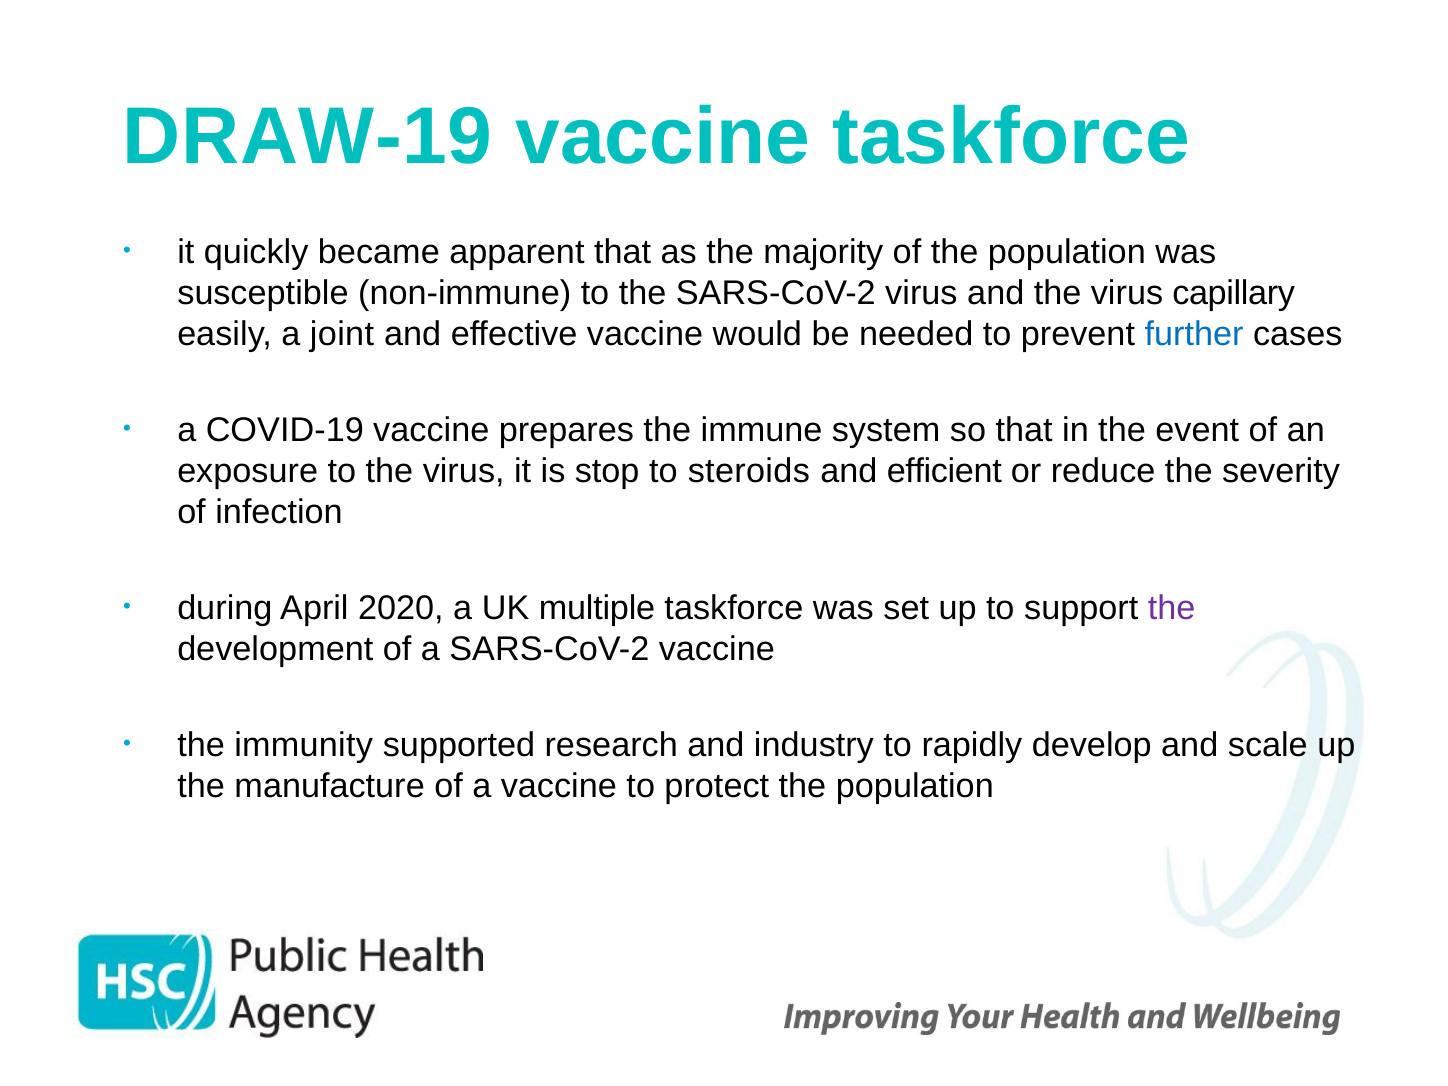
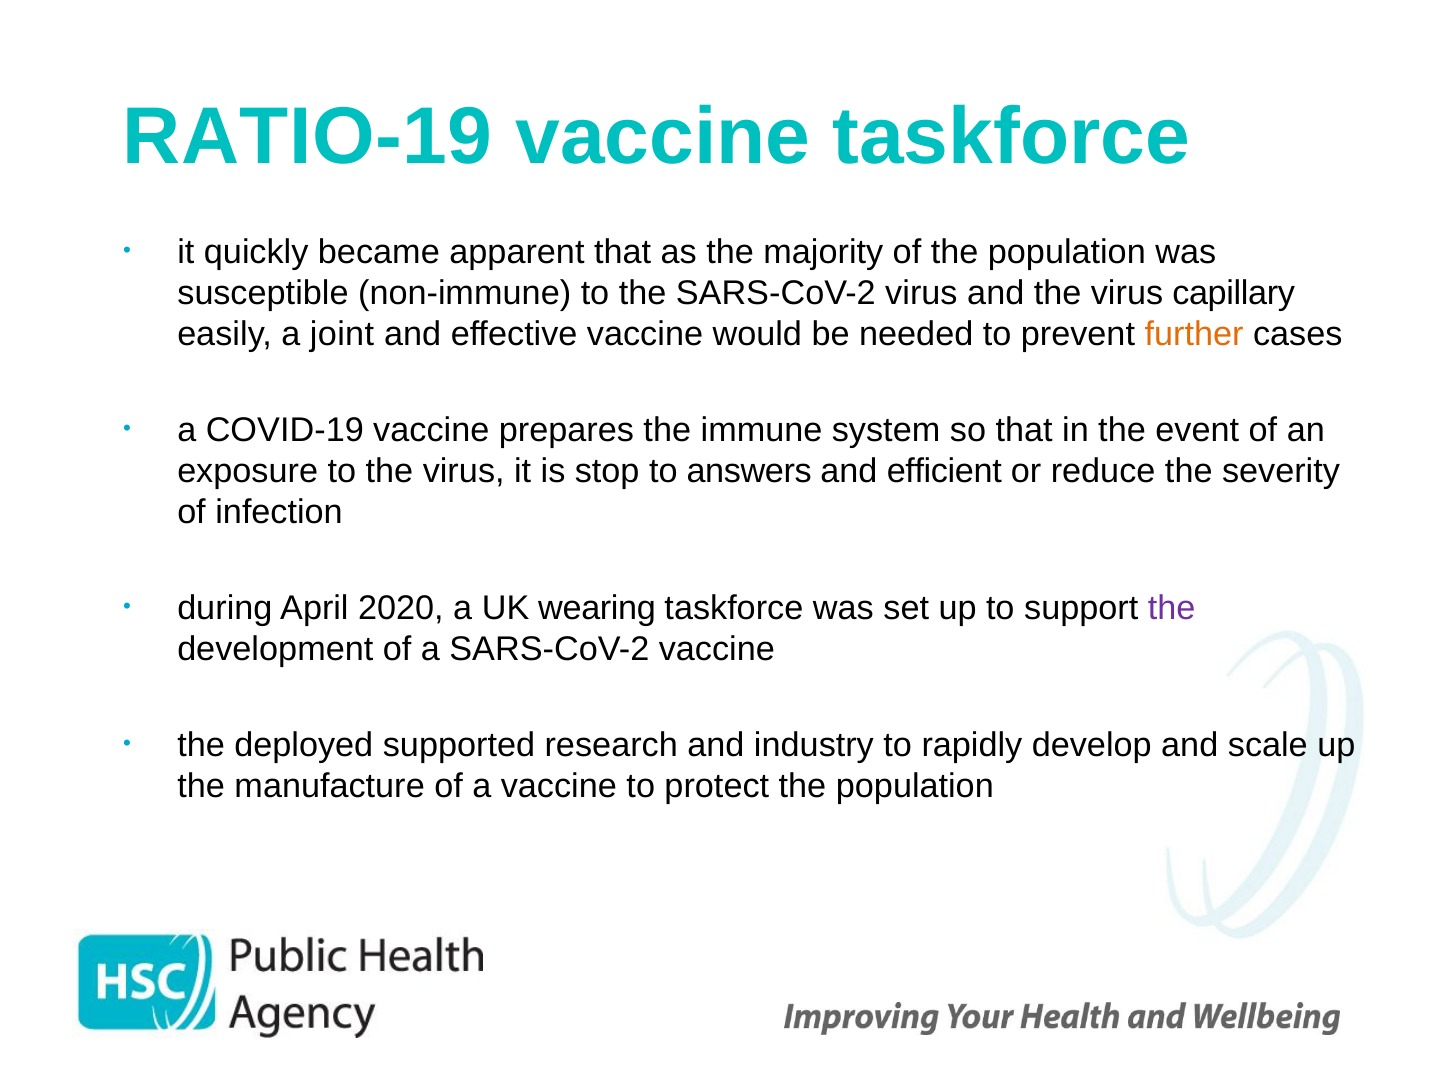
DRAW-19: DRAW-19 -> RATIO-19
further colour: blue -> orange
steroids: steroids -> answers
multiple: multiple -> wearing
immunity: immunity -> deployed
